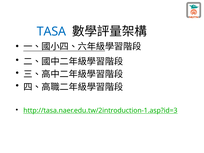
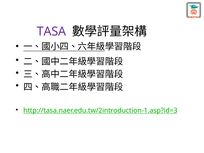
TASA colour: blue -> purple
